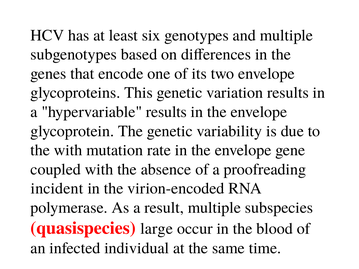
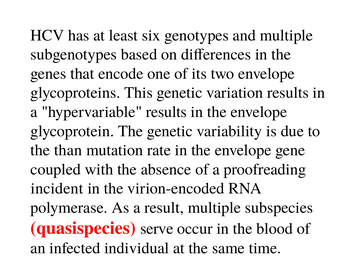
the with: with -> than
large: large -> serve
